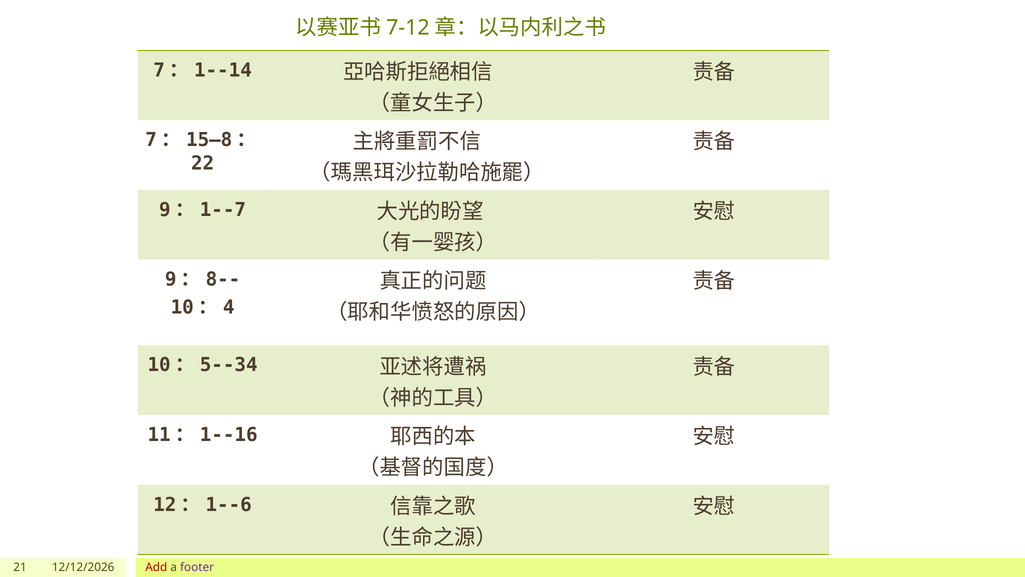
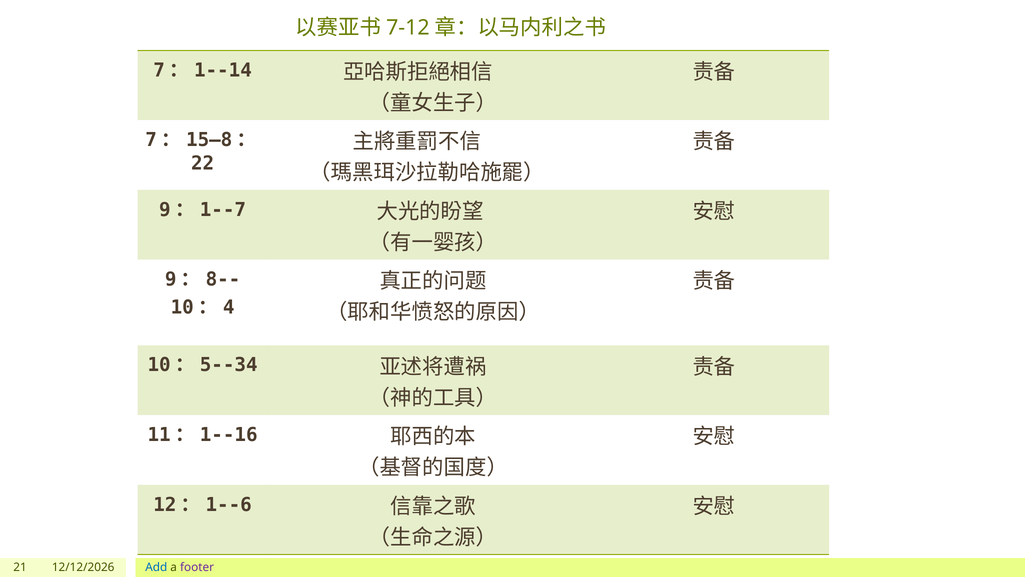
Add colour: red -> blue
